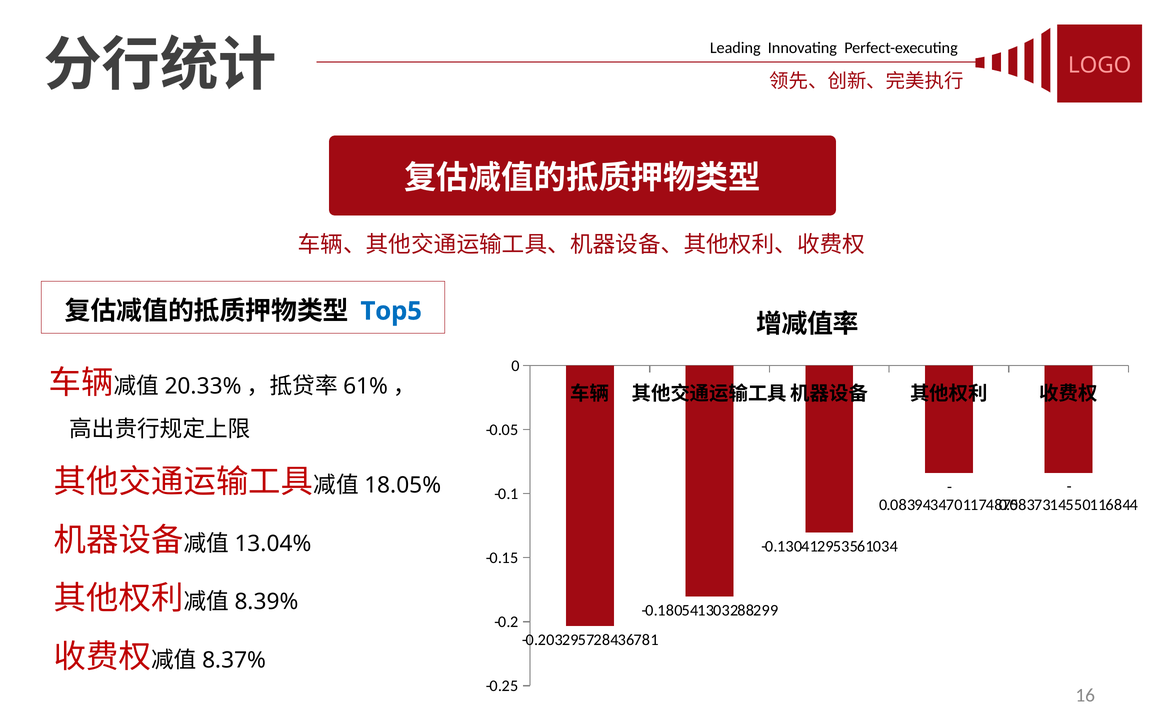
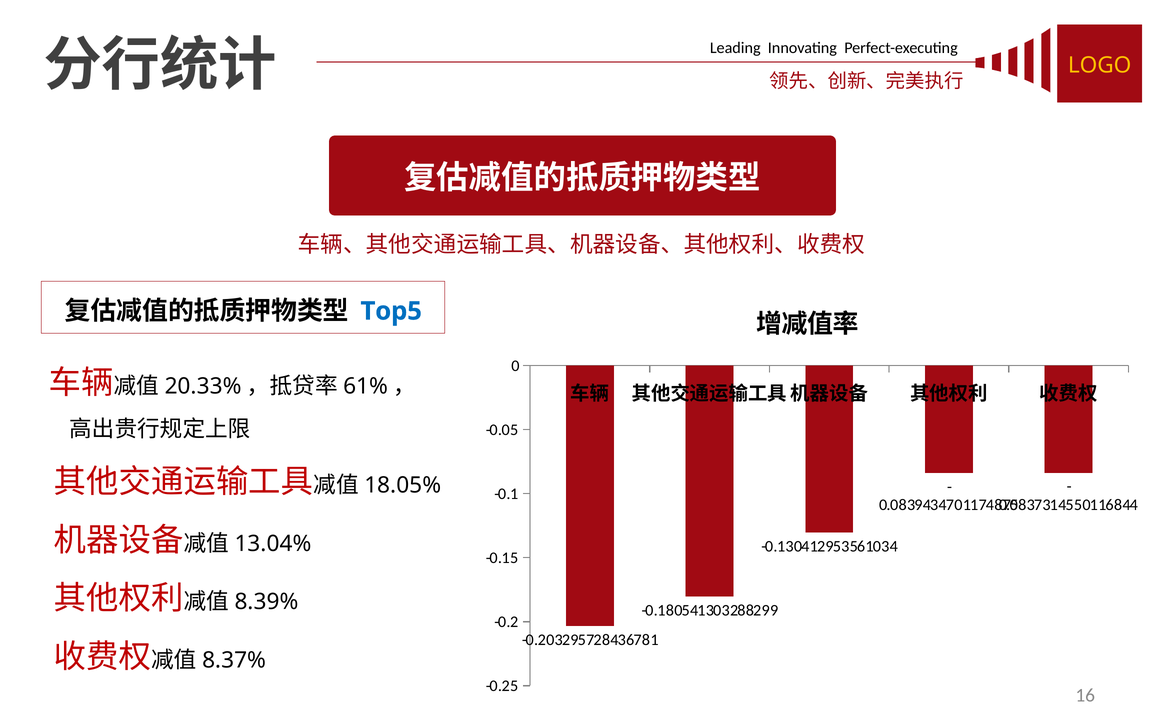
LOGO colour: pink -> yellow
